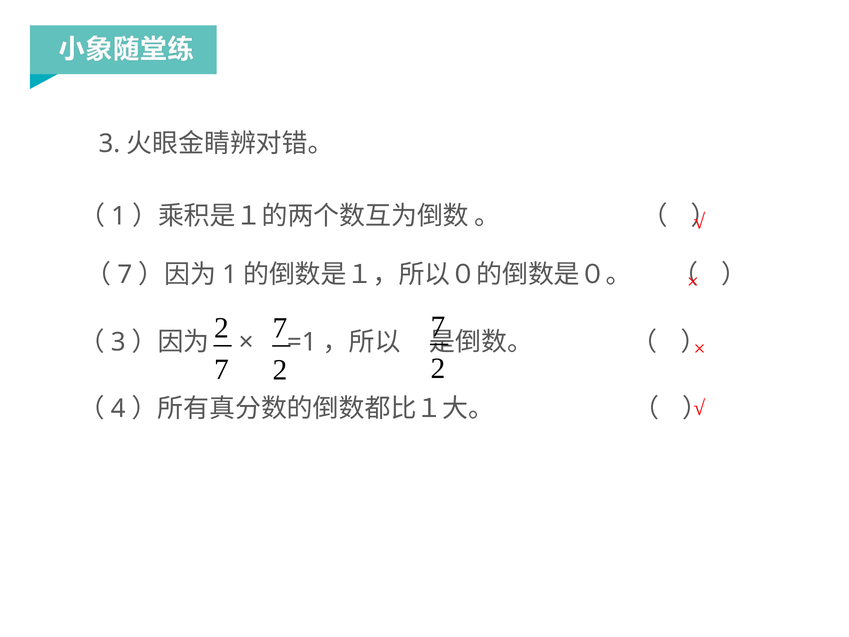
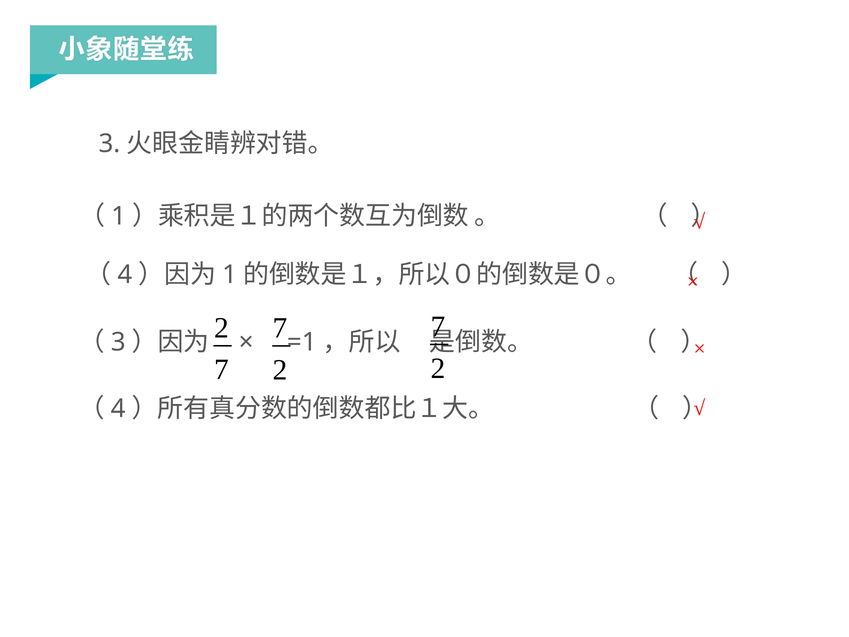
7 at (125, 275): 7 -> 4
